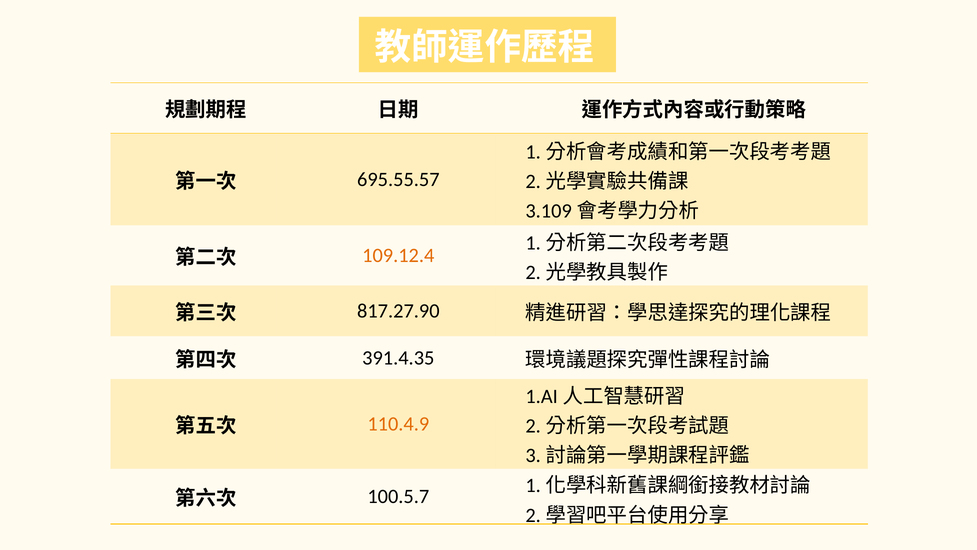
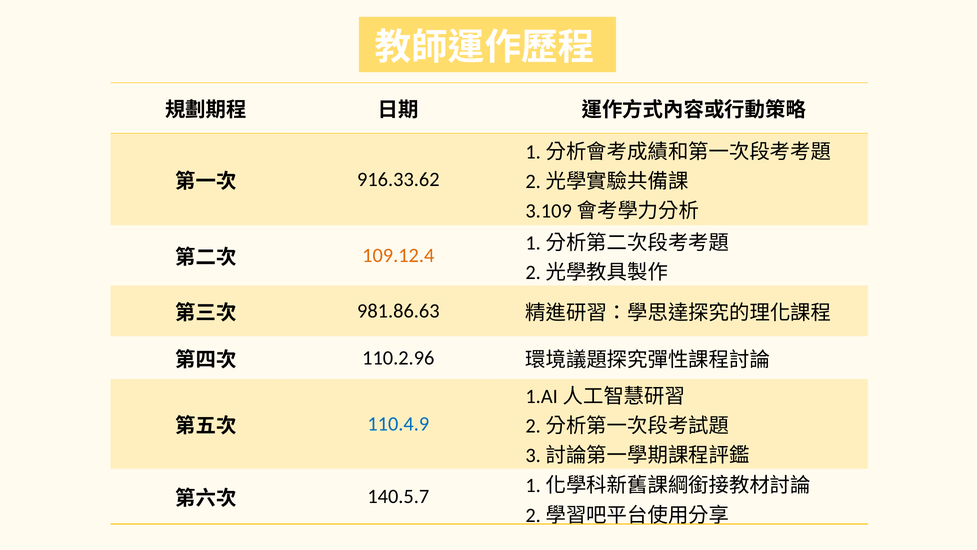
695.55.57: 695.55.57 -> 916.33.62
817.27.90: 817.27.90 -> 981.86.63
391.4.35: 391.4.35 -> 110.2.96
110.4.9 colour: orange -> blue
100.5.7: 100.5.7 -> 140.5.7
